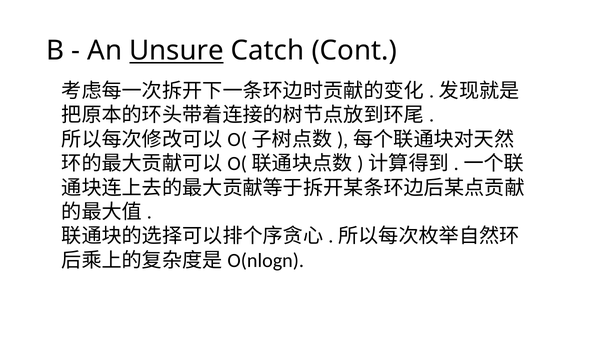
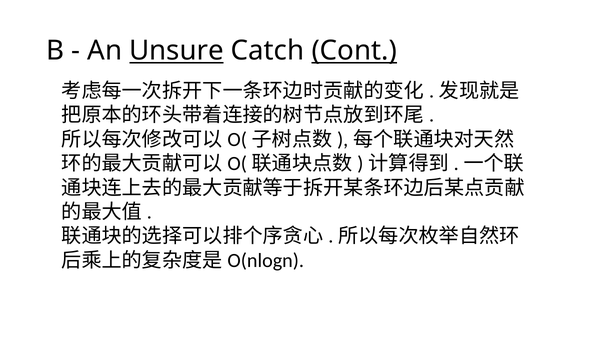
Cont underline: none -> present
